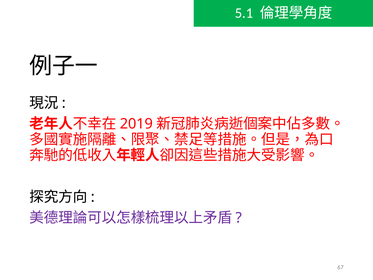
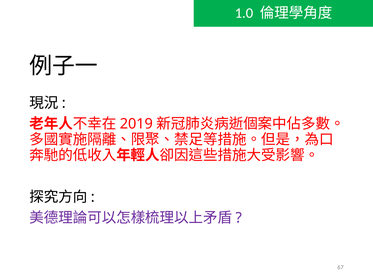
5.1: 5.1 -> 1.0
